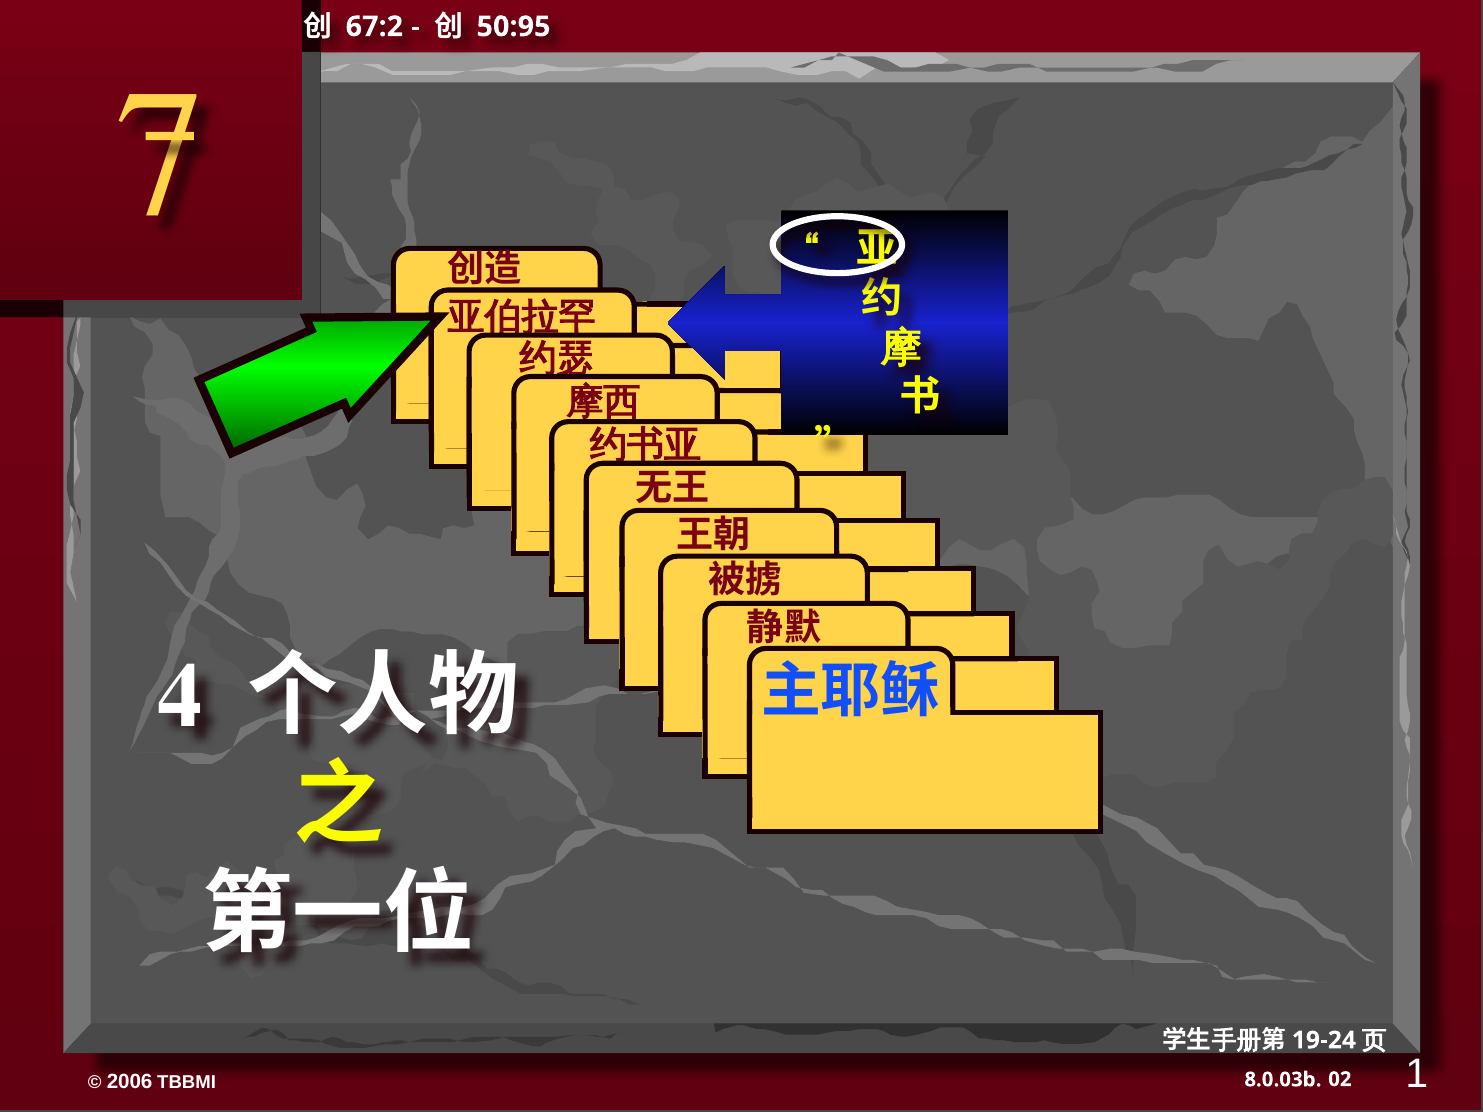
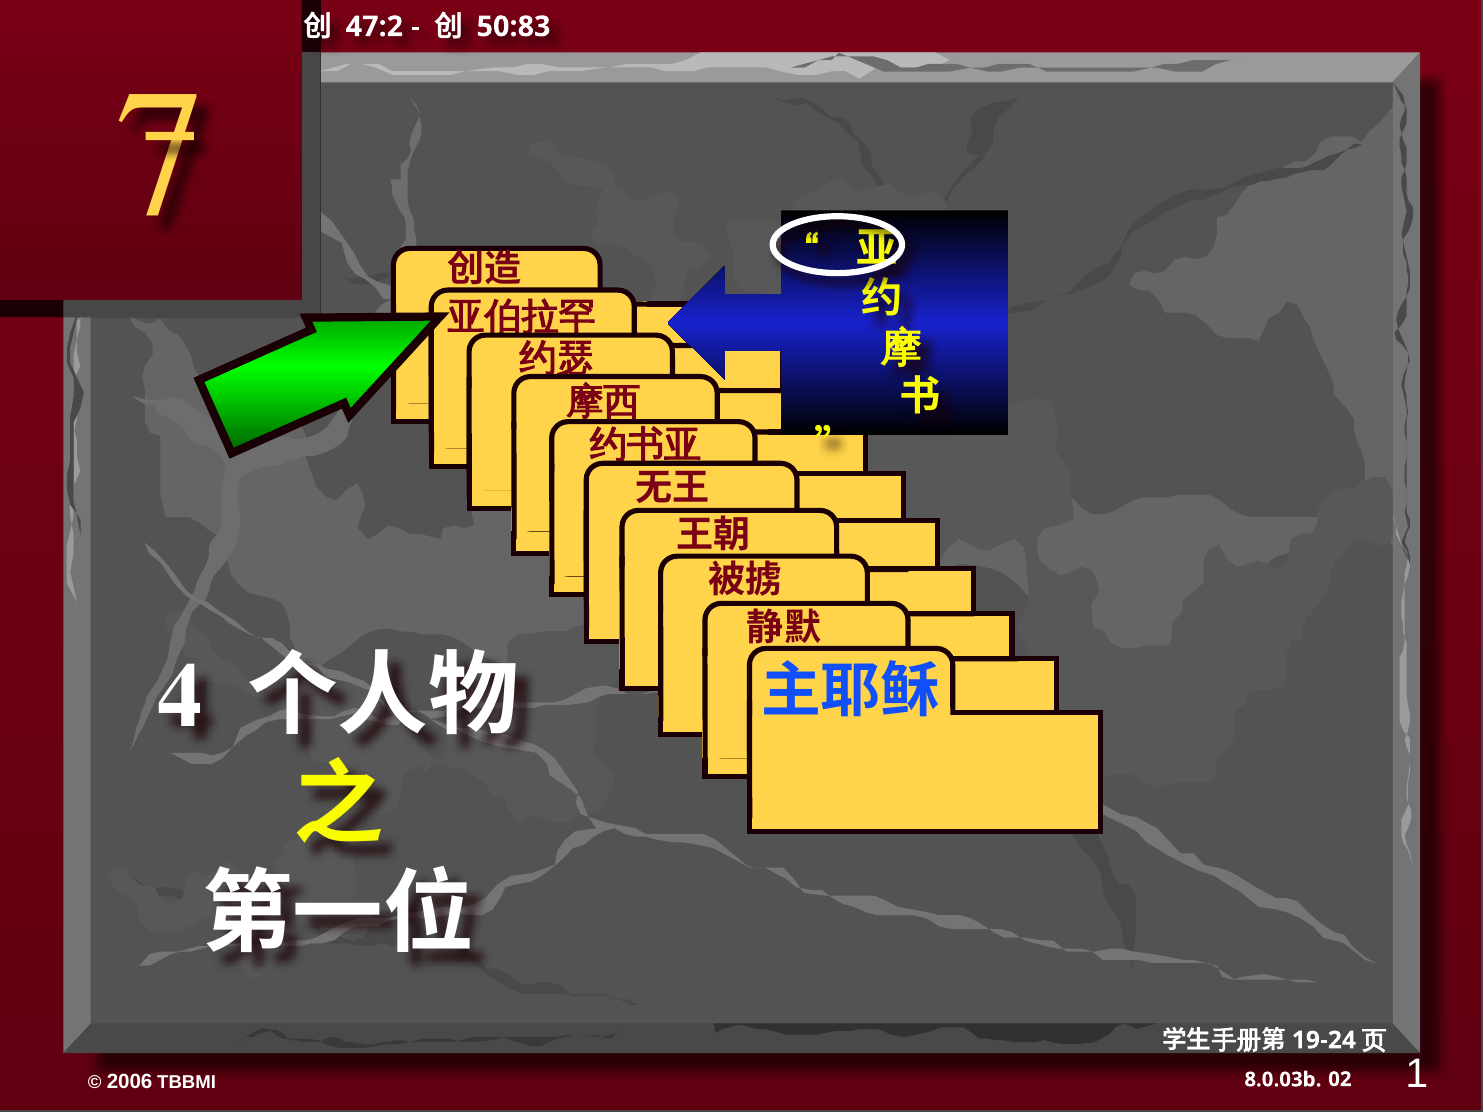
67:2: 67:2 -> 47:2
50:95: 50:95 -> 50:83
